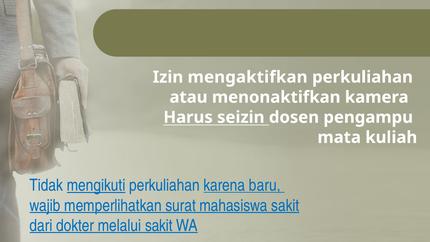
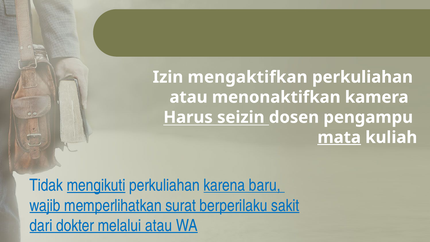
mata underline: none -> present
mahasiswa: mahasiswa -> berperilaku
melalui sakit: sakit -> atau
